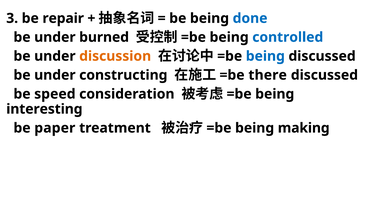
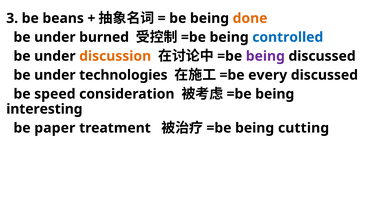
repair: repair -> beans
done colour: blue -> orange
being at (265, 56) colour: blue -> purple
constructing: constructing -> technologies
there: there -> every
making: making -> cutting
